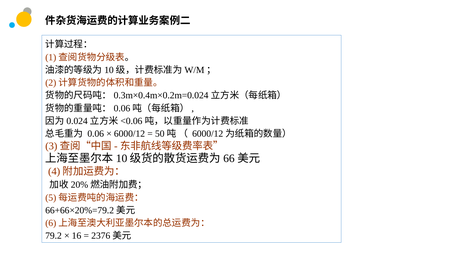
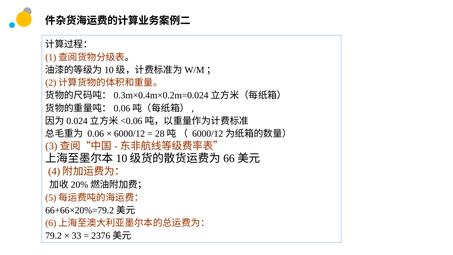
50: 50 -> 28
16: 16 -> 33
